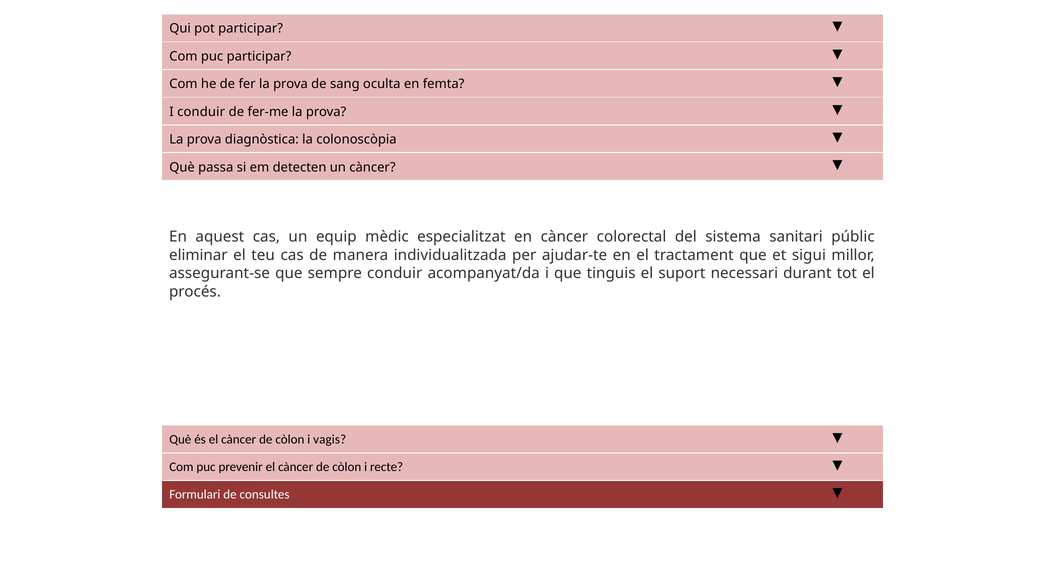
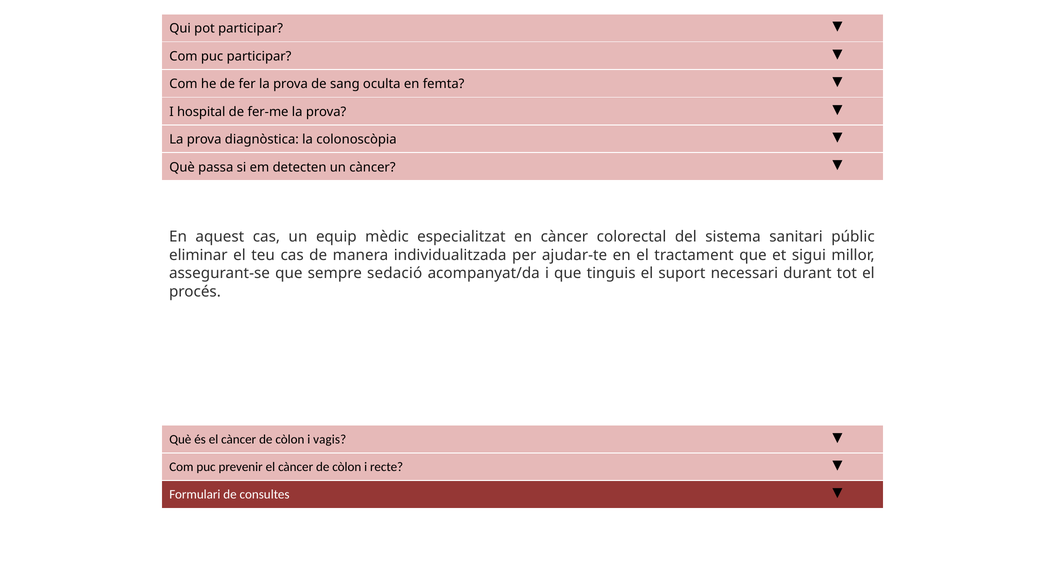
I conduir: conduir -> hospital
sempre conduir: conduir -> sedació
